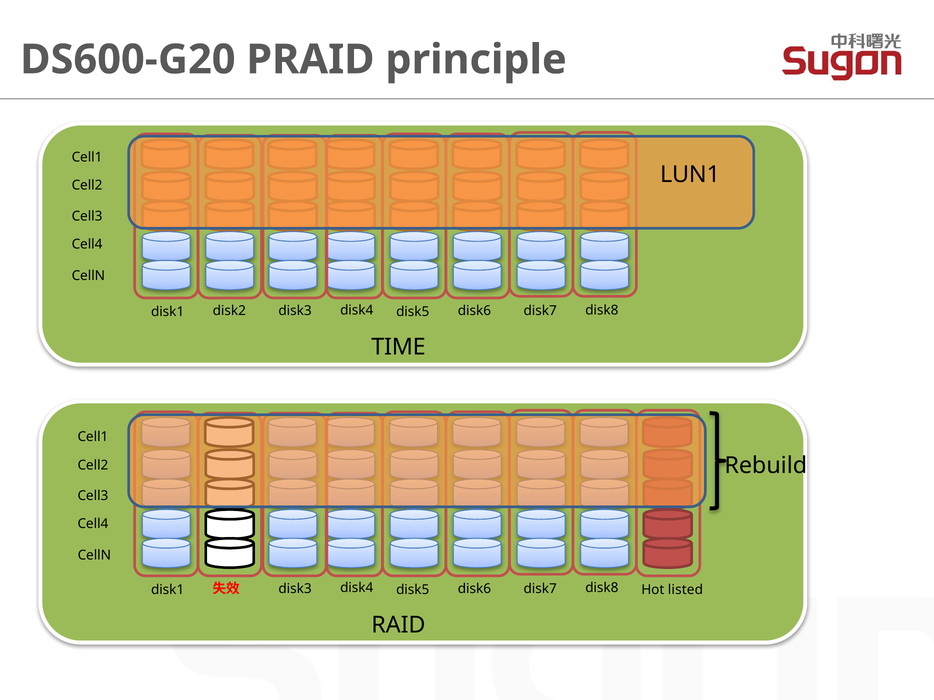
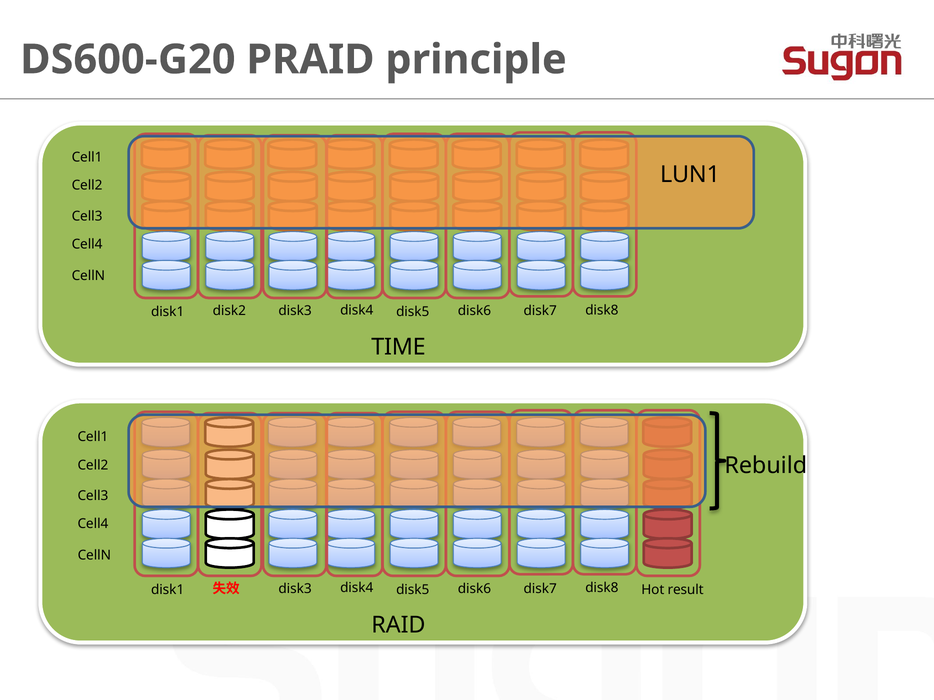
listed: listed -> result
